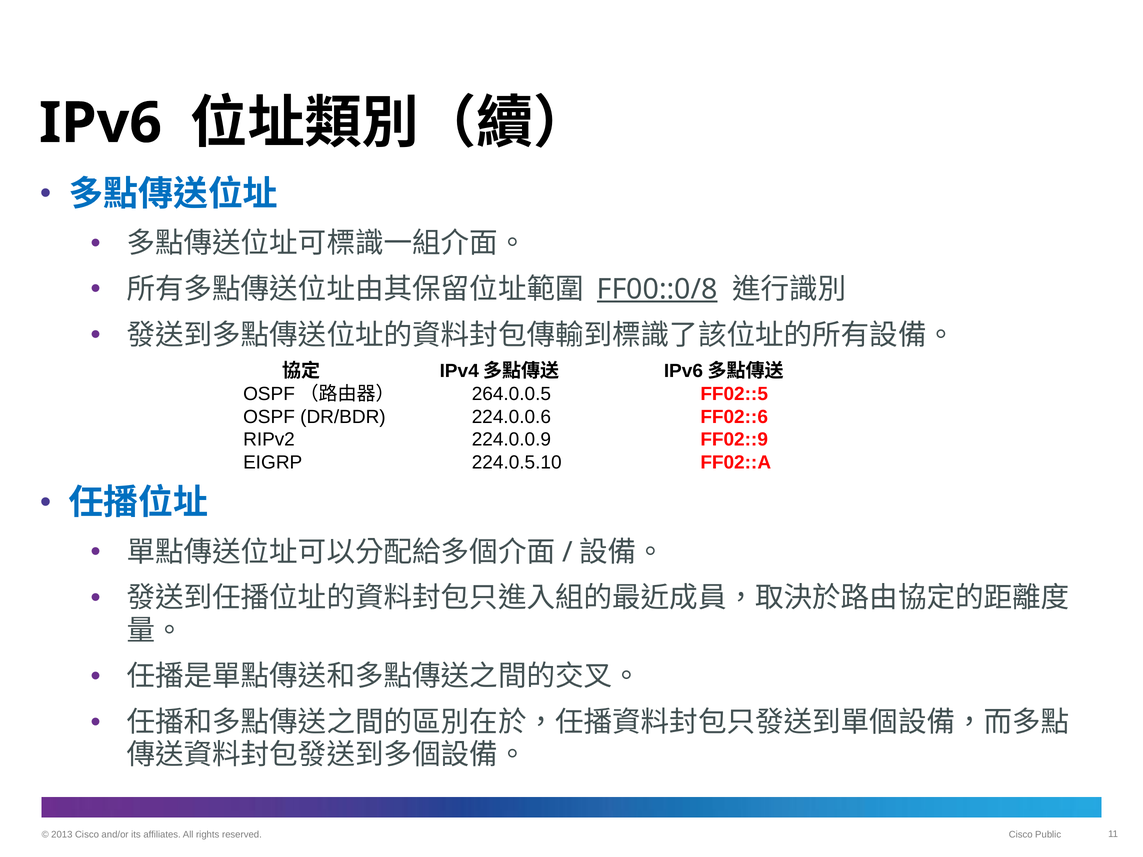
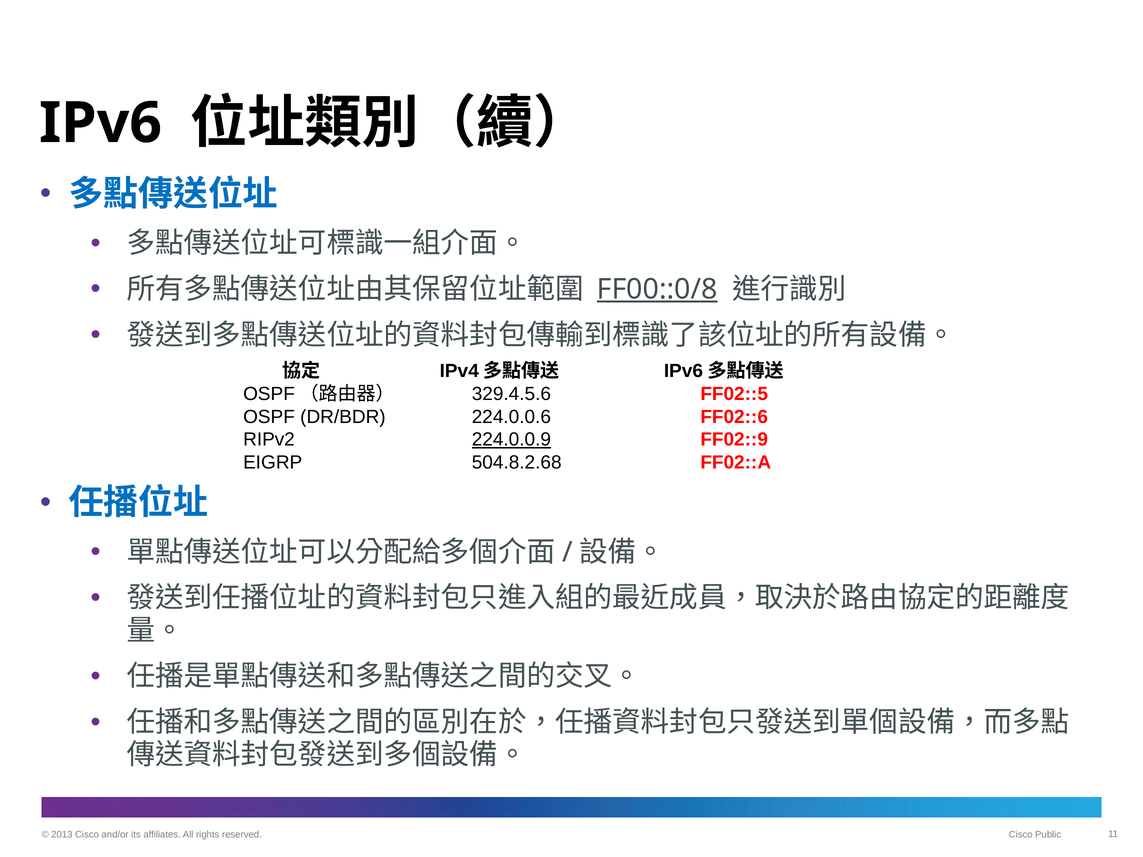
264.0.0.5: 264.0.0.5 -> 329.4.5.6
224.0.0.9 underline: none -> present
224.0.5.10: 224.0.5.10 -> 504.8.2.68
